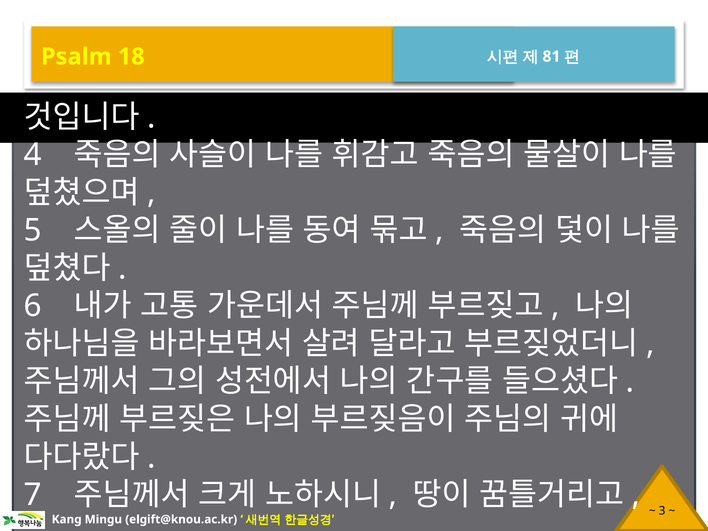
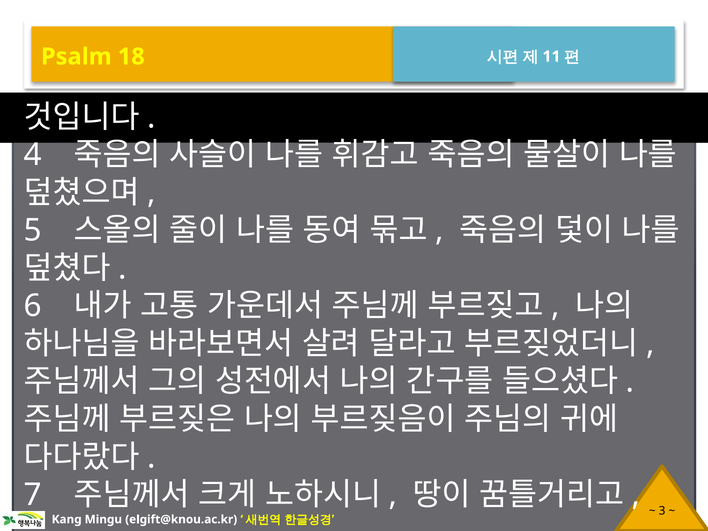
81: 81 -> 11
